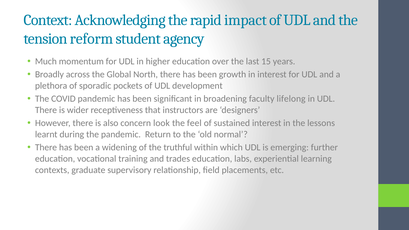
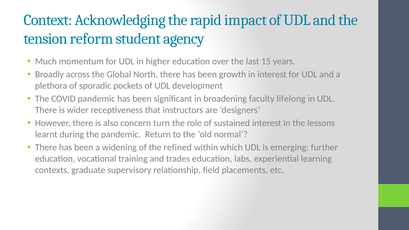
look: look -> turn
feel: feel -> role
truthful: truthful -> refined
